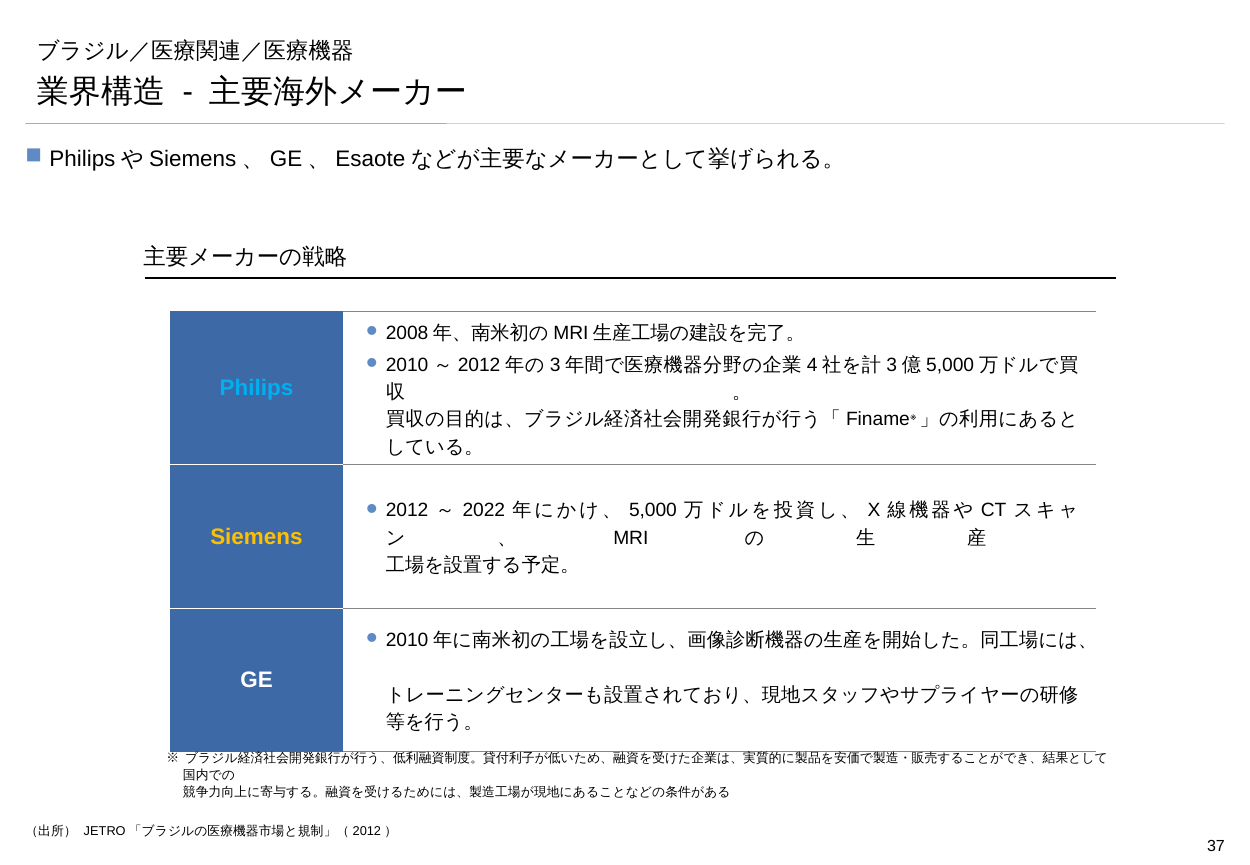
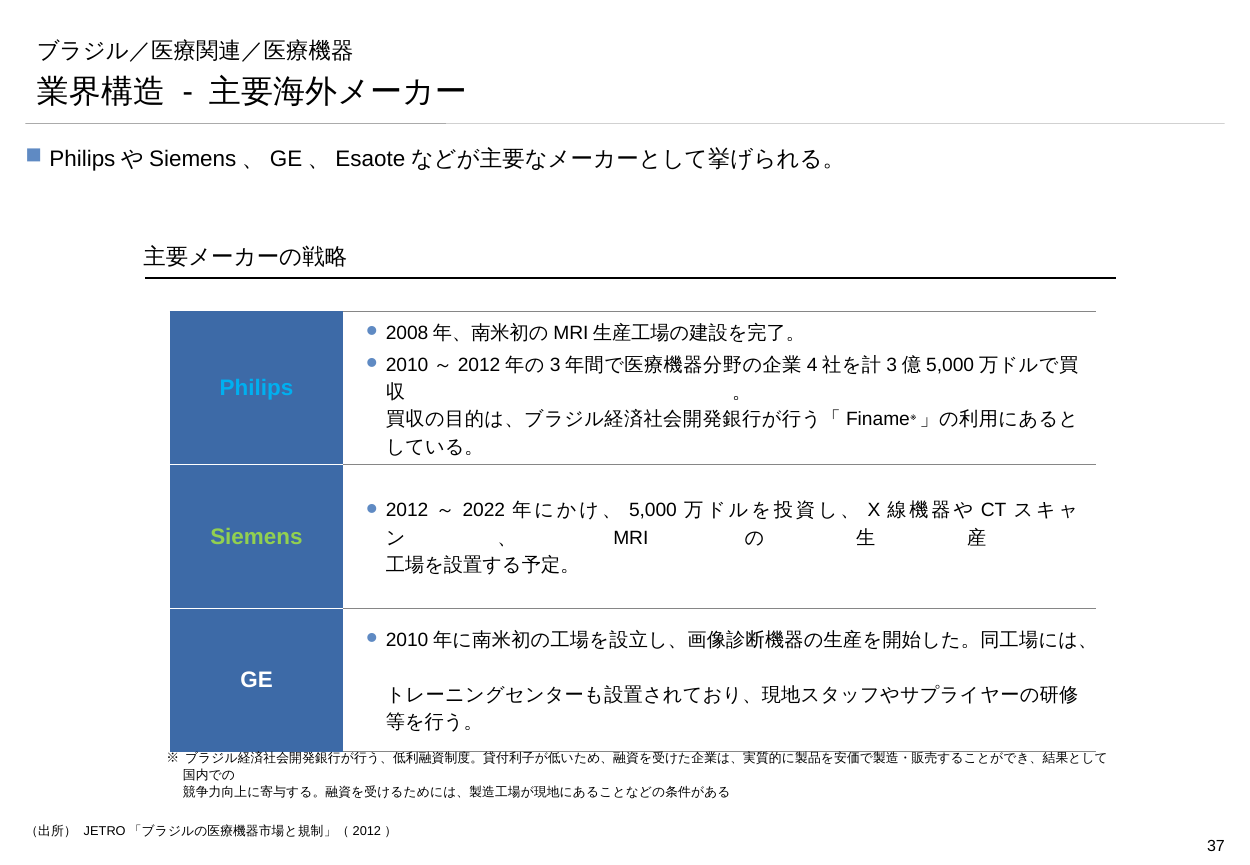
Siemens colour: yellow -> light green
